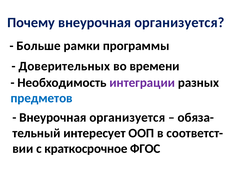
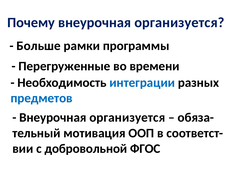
Доверительных: Доверительных -> Перегруженные
интеграции colour: purple -> blue
интересует: интересует -> мотивация
краткосрочное: краткосрочное -> добровольной
